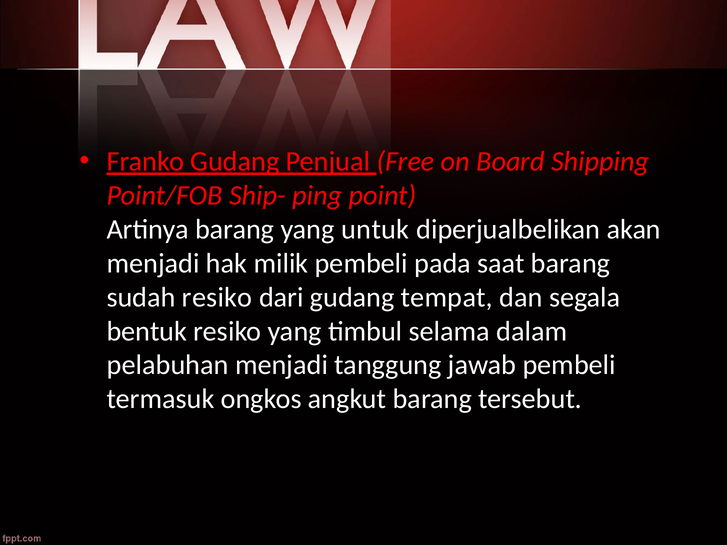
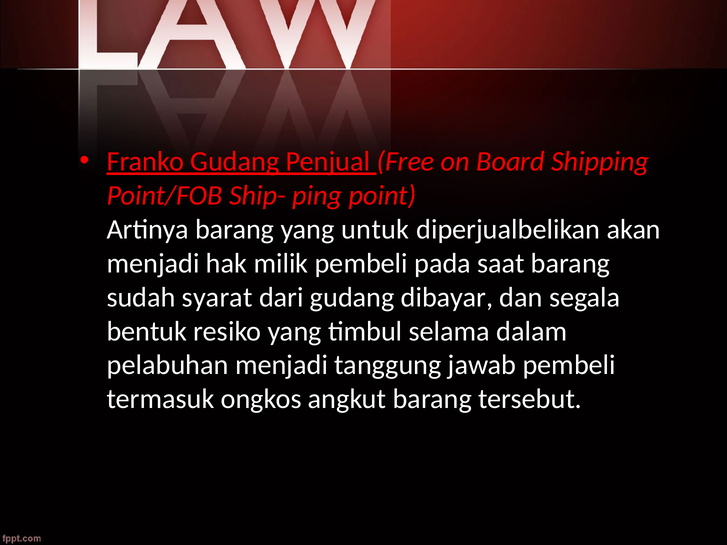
sudah resiko: resiko -> syarat
tempat: tempat -> dibayar
